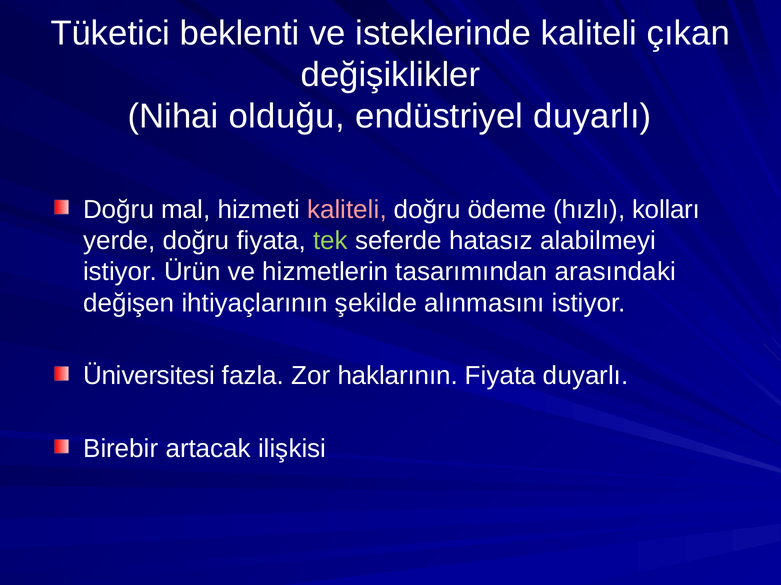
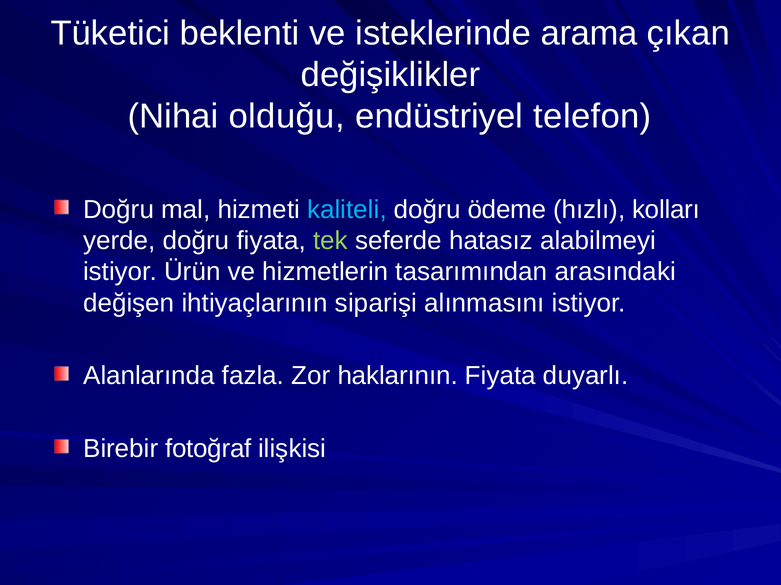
isteklerinde kaliteli: kaliteli -> arama
endüstriyel duyarlı: duyarlı -> telefon
kaliteli at (347, 210) colour: pink -> light blue
şekilde: şekilde -> siparişi
Üniversitesi: Üniversitesi -> Alanlarında
artacak: artacak -> fotoğraf
